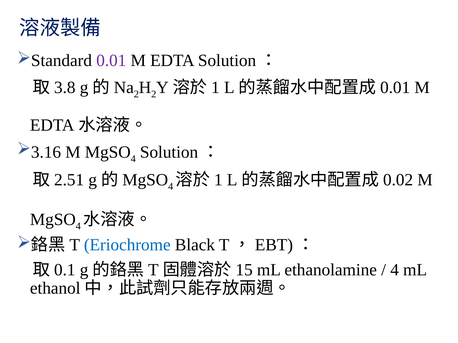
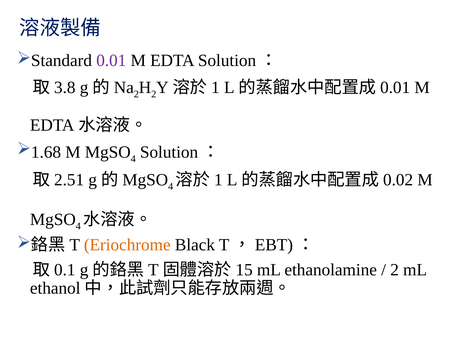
3.16: 3.16 -> 1.68
Eriochrome colour: blue -> orange
4 at (395, 270): 4 -> 2
